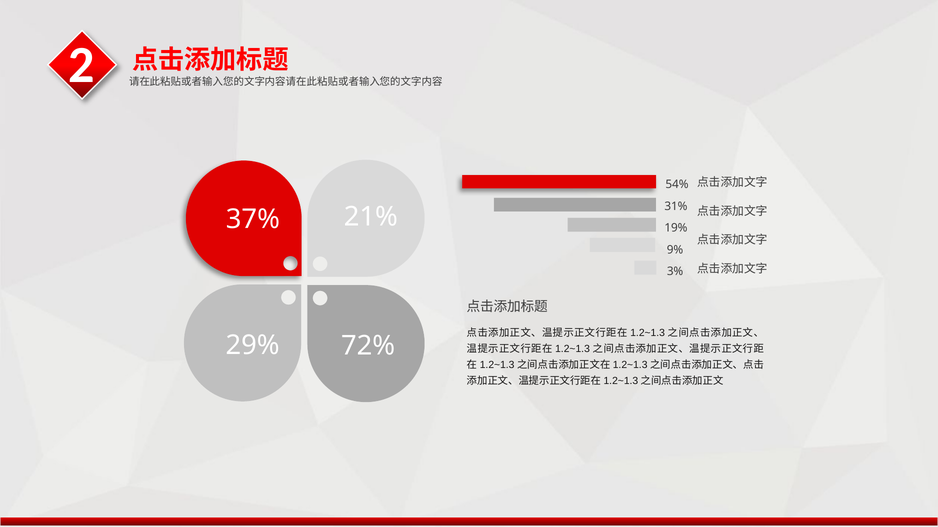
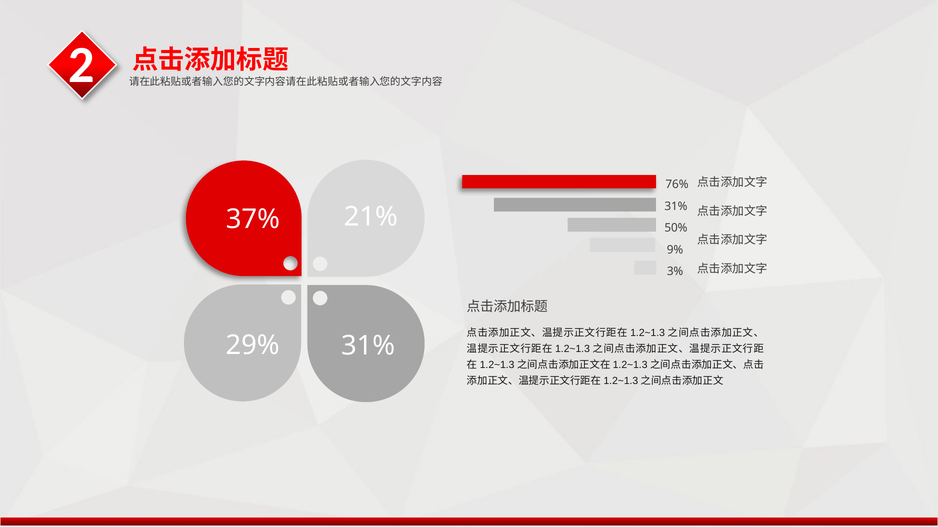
54%: 54% -> 76%
19%: 19% -> 50%
29% 72%: 72% -> 31%
